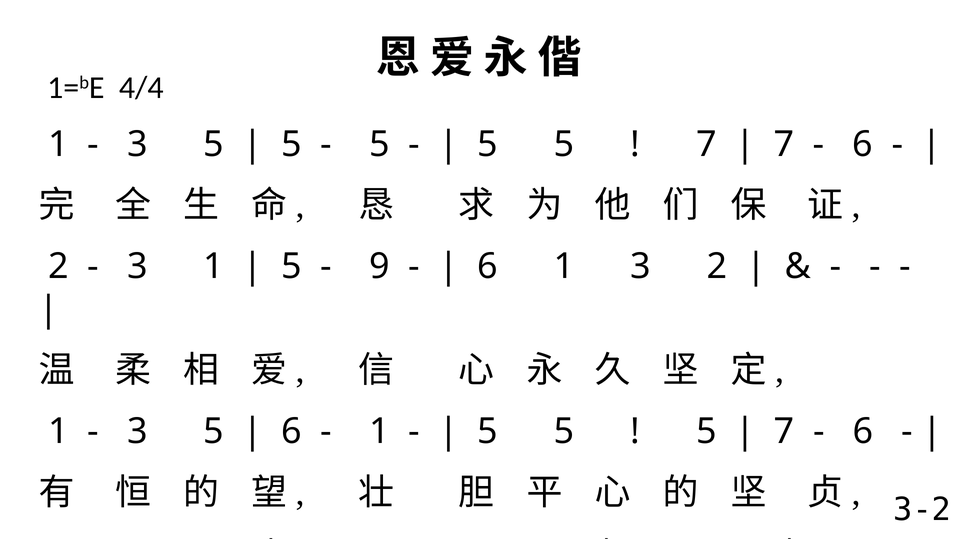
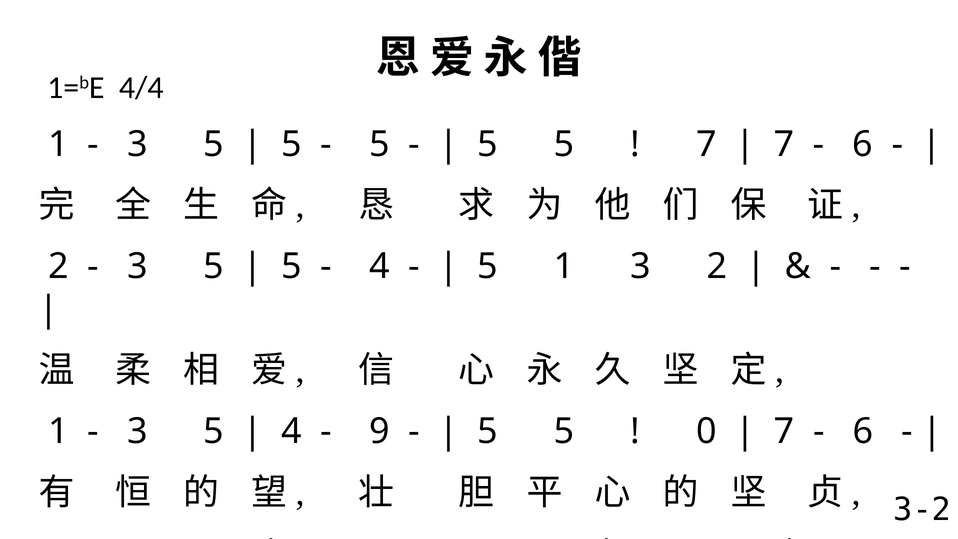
1 at (214, 266): 1 -> 5
9 at (380, 266): 9 -> 4
6 at (487, 266): 6 -> 5
6 at (291, 432): 6 -> 4
1 at (380, 432): 1 -> 9
5 at (707, 432): 5 -> 0
